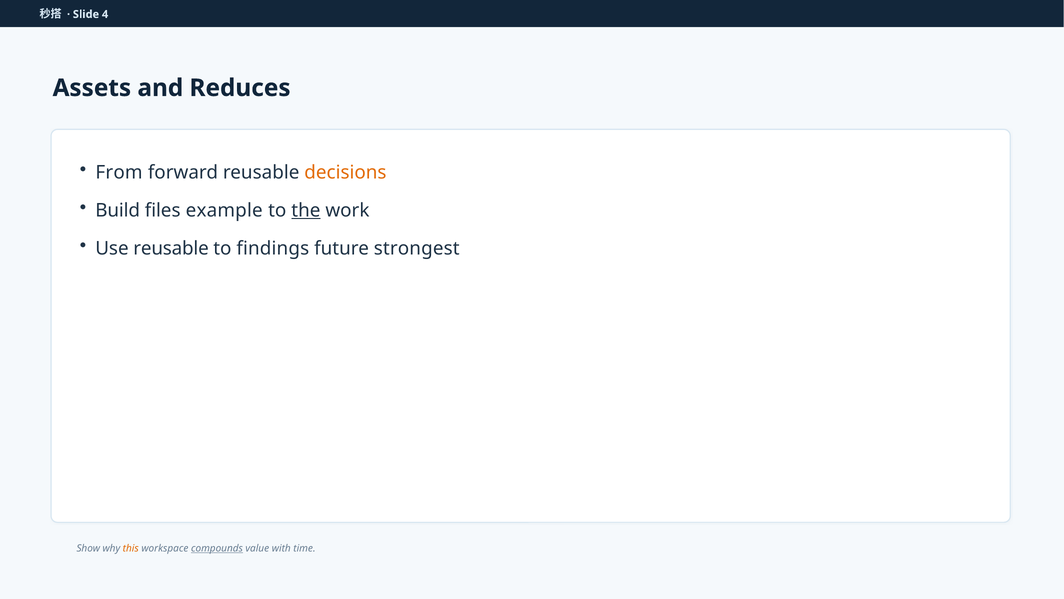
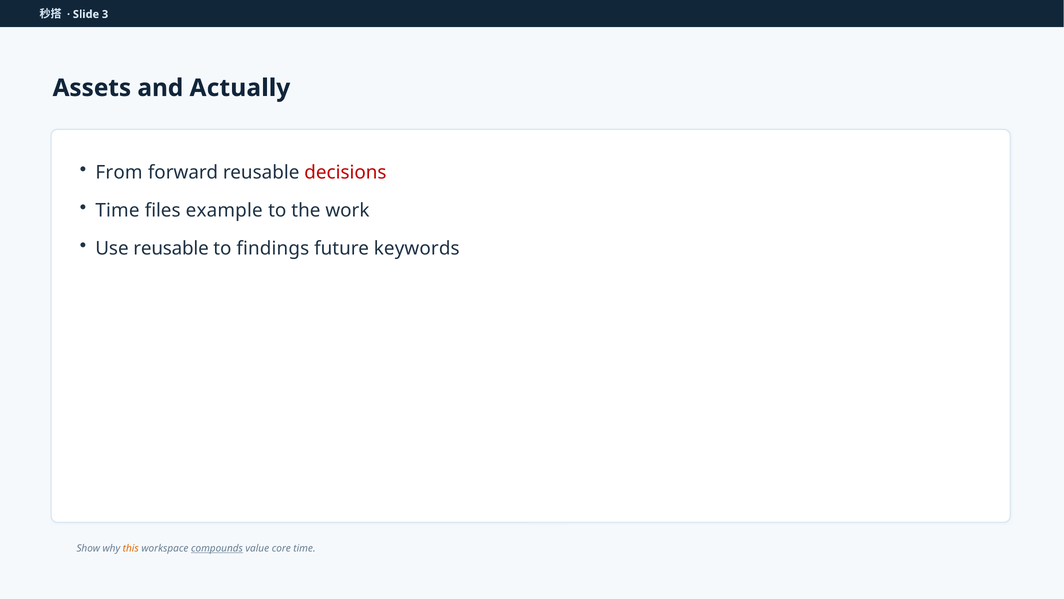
4: 4 -> 3
Reduces: Reduces -> Actually
decisions colour: orange -> red
Build at (118, 210): Build -> Time
the underline: present -> none
strongest: strongest -> keywords
with: with -> core
